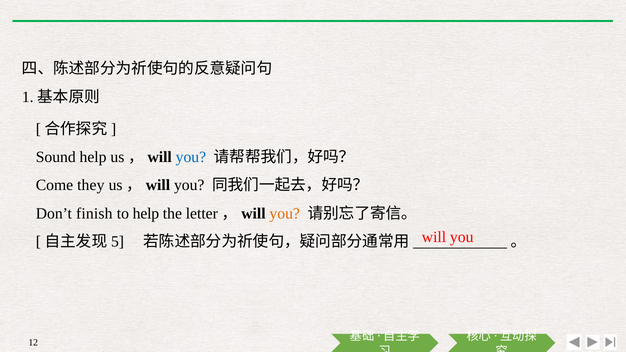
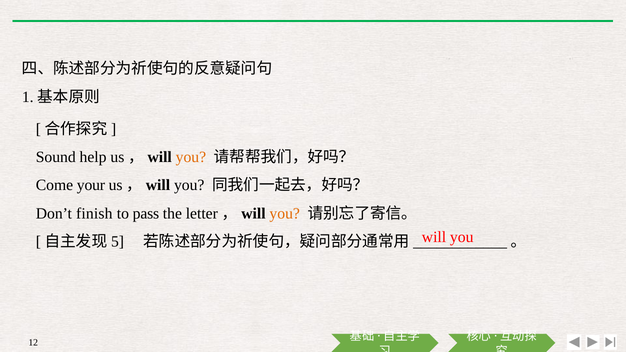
you at (191, 157) colour: blue -> orange
they: they -> your
to help: help -> pass
